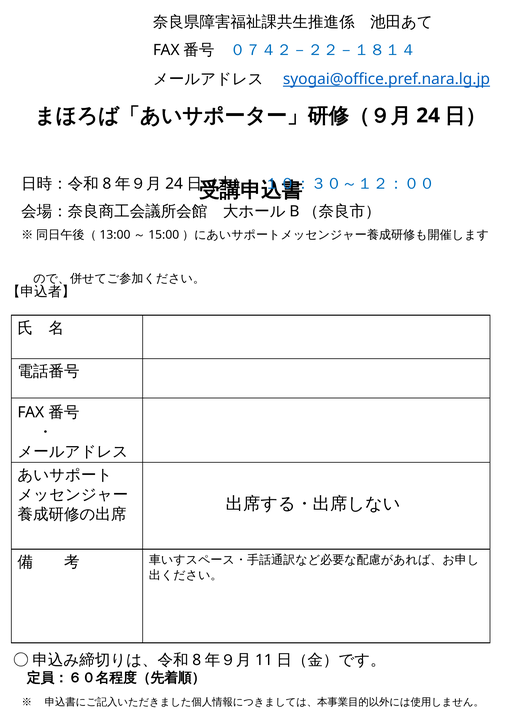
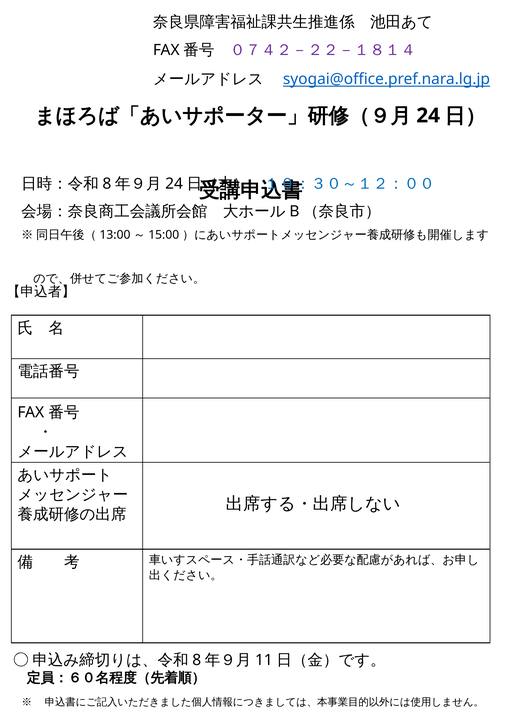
０７４２－２２－１８１４ colour: blue -> purple
